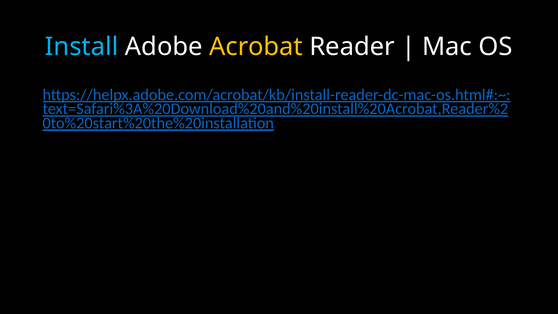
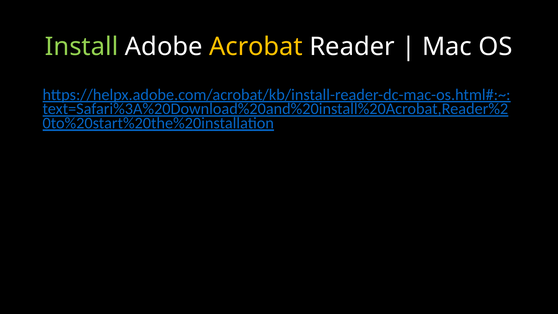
Install colour: light blue -> light green
